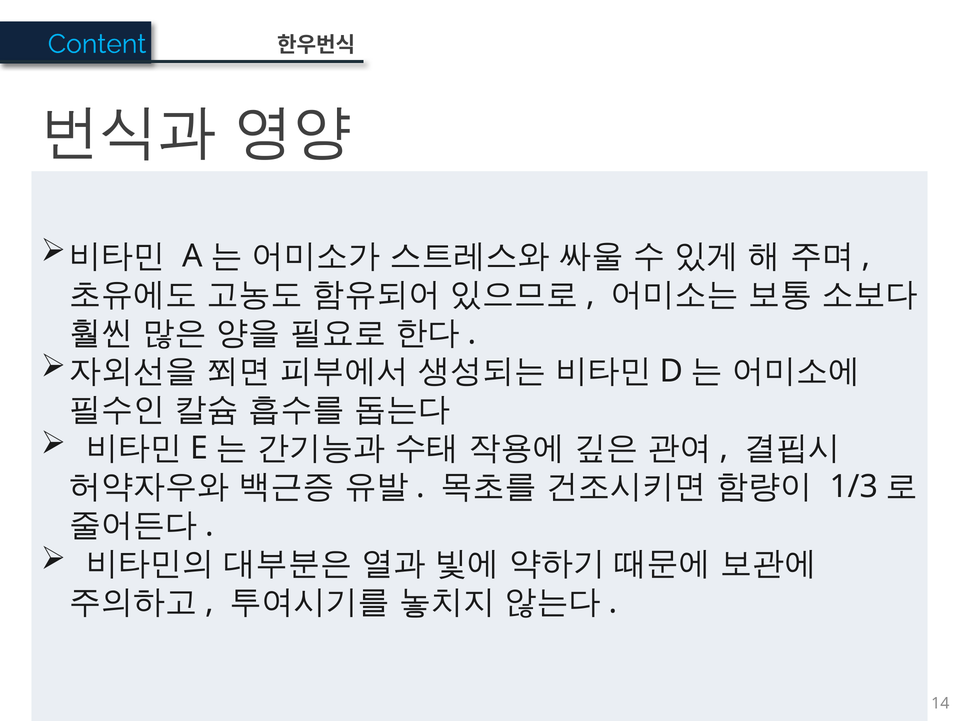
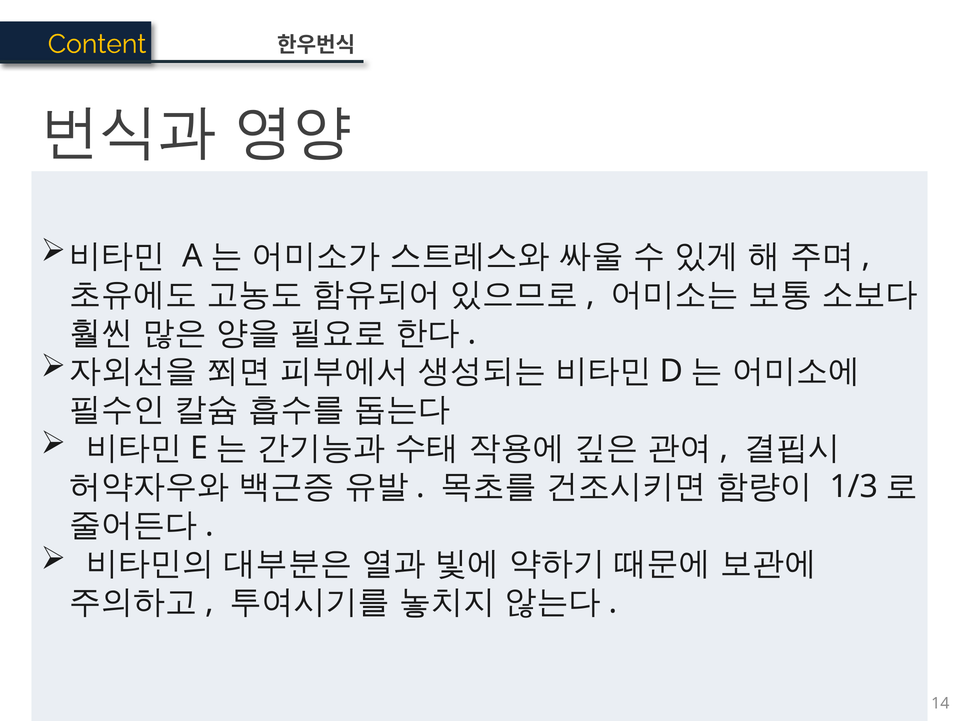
Content colour: light blue -> yellow
